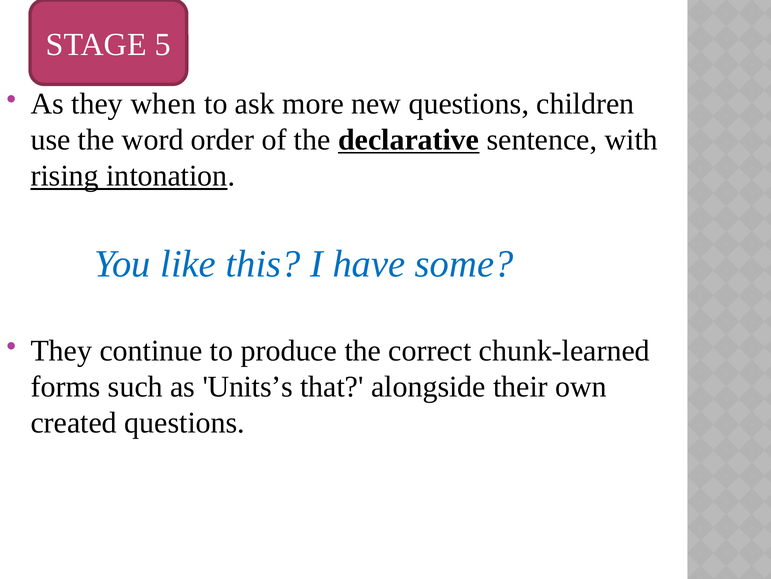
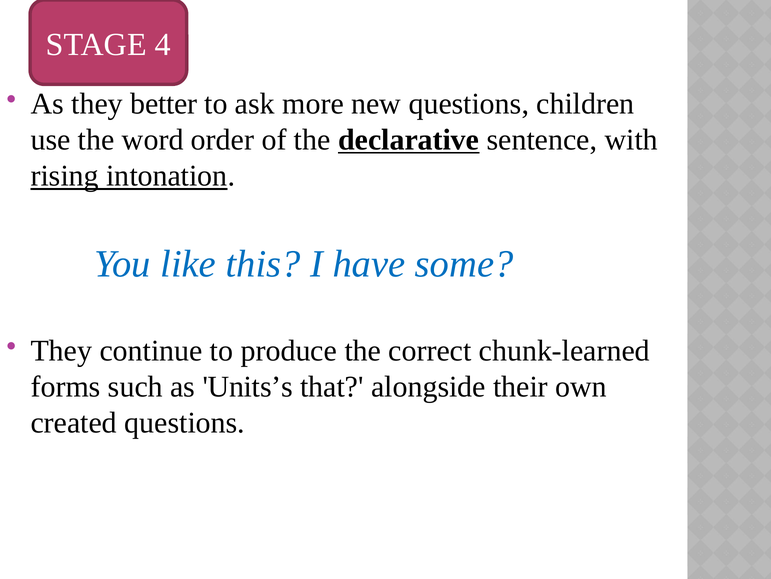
5: 5 -> 4
when: when -> better
